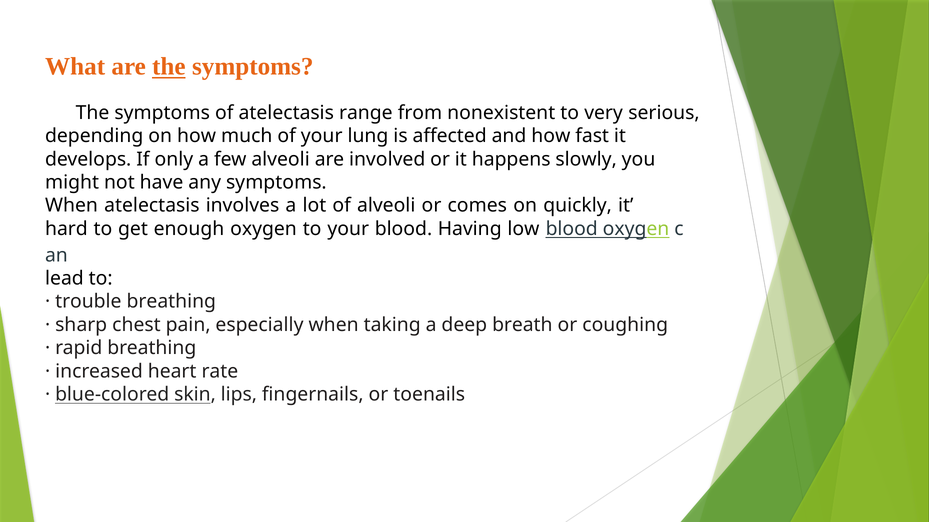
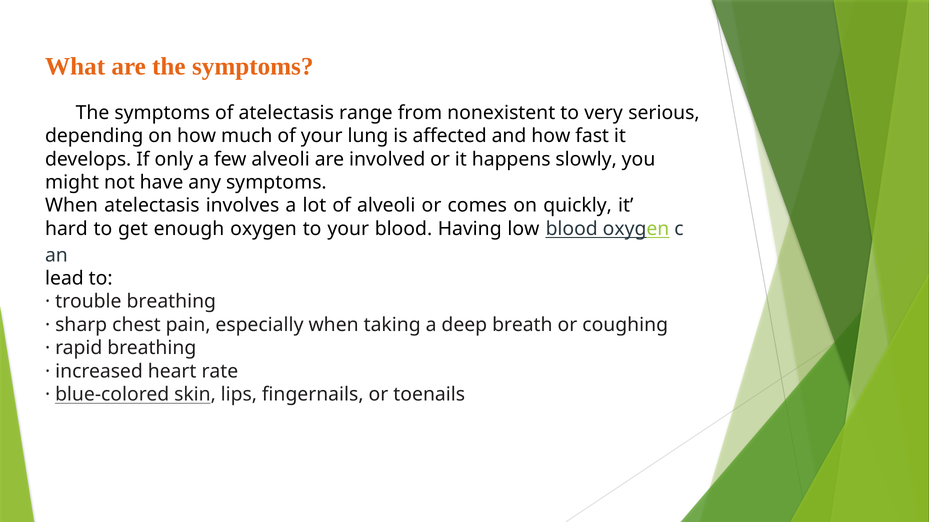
the at (169, 67) underline: present -> none
